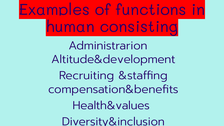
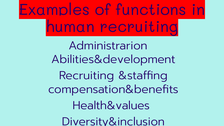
human consisting: consisting -> recruiting
Altitude&development: Altitude&development -> Abilities&development
